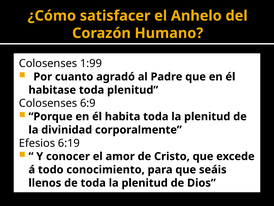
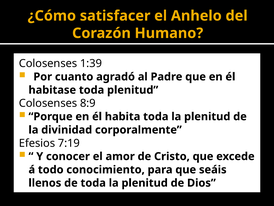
1:99: 1:99 -> 1:39
6:9: 6:9 -> 8:9
6:19: 6:19 -> 7:19
